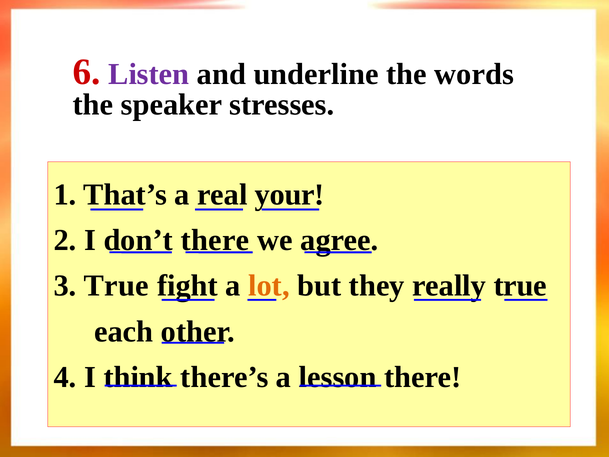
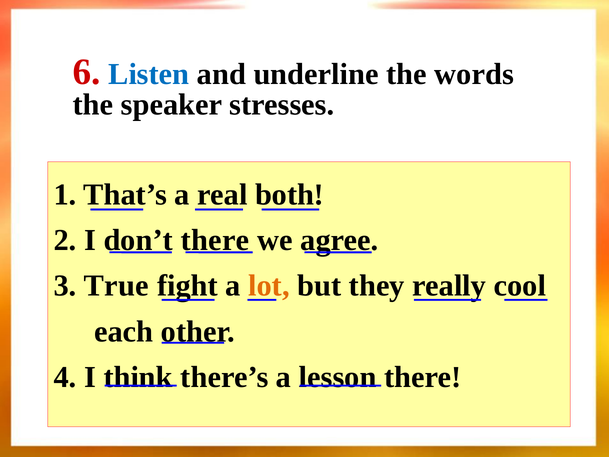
Listen colour: purple -> blue
your: your -> both
really true: true -> cool
